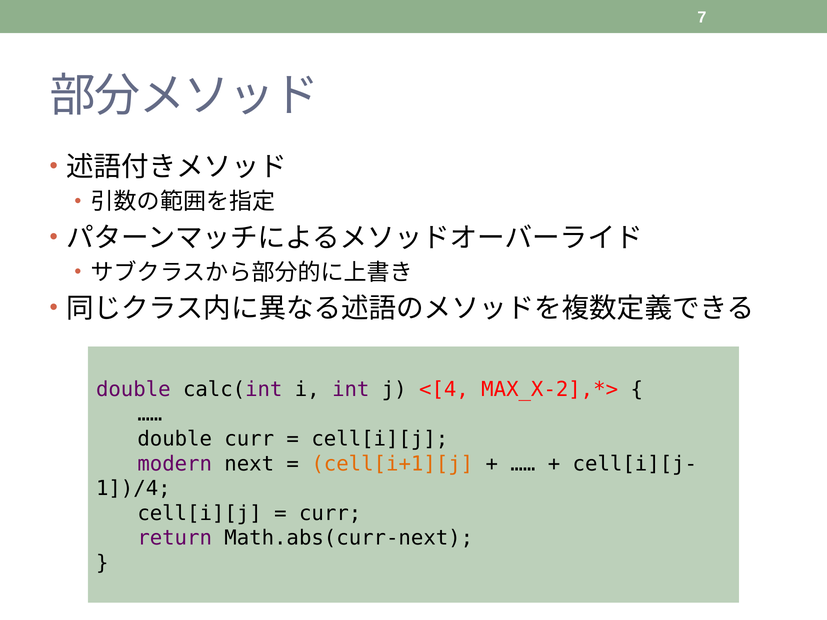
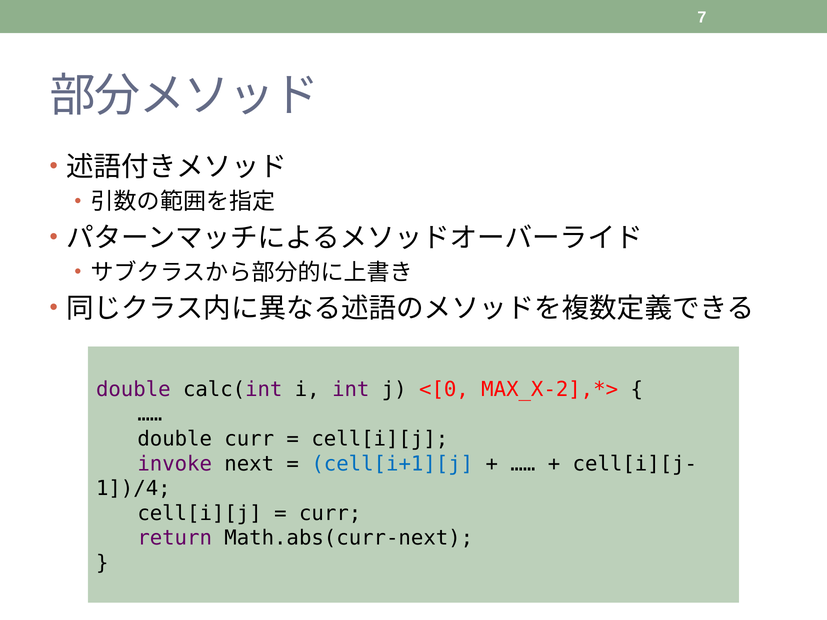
<[4: <[4 -> <[0
modern: modern -> invoke
cell[i+1][j colour: orange -> blue
